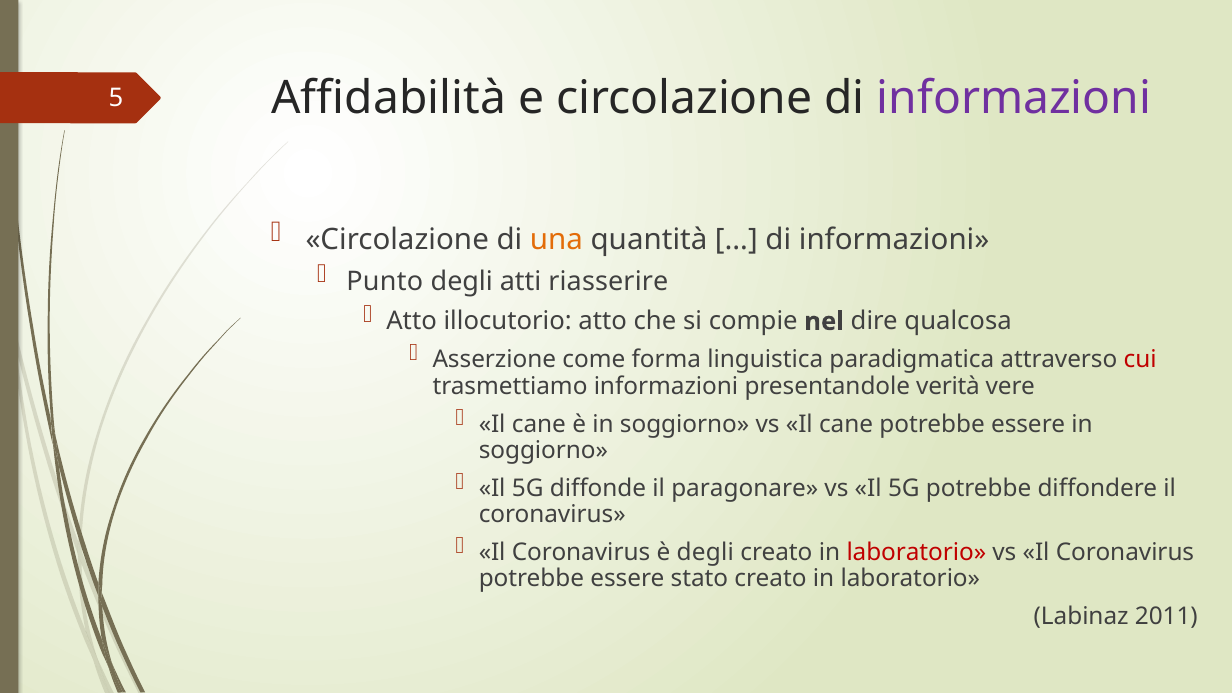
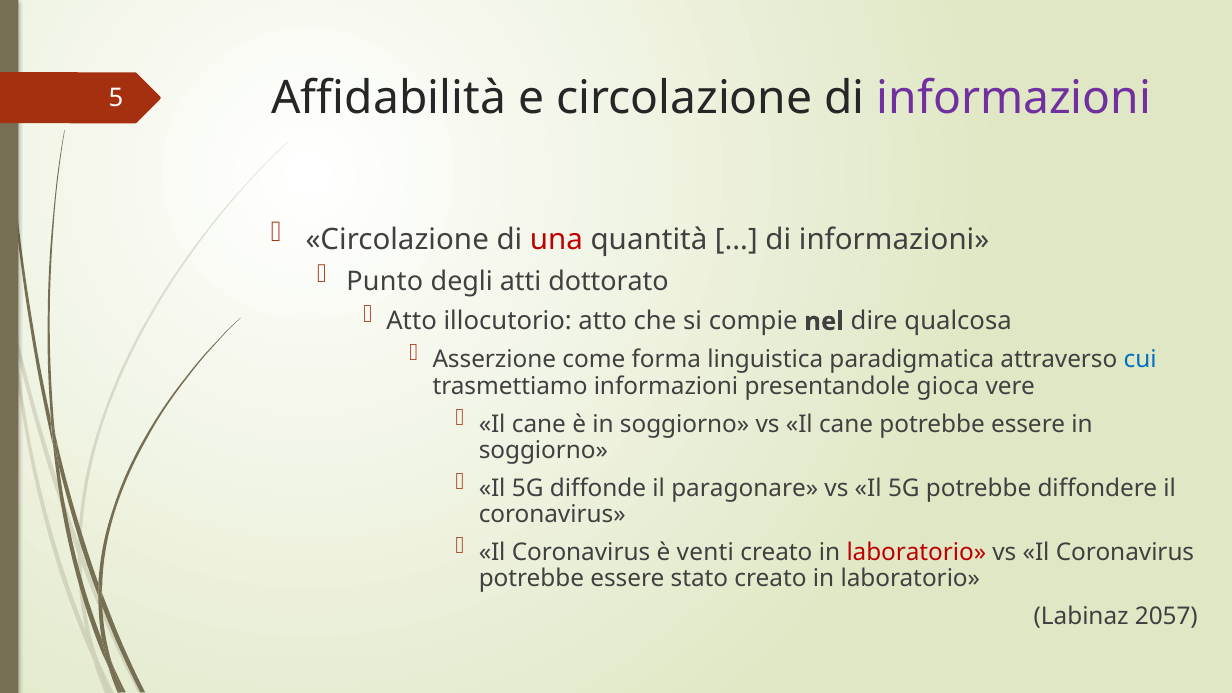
una colour: orange -> red
riasserire: riasserire -> dottorato
cui colour: red -> blue
verità: verità -> gioca
è degli: degli -> venti
2011: 2011 -> 2057
